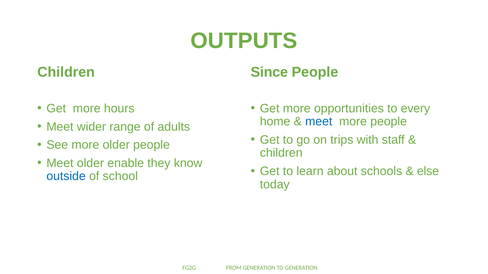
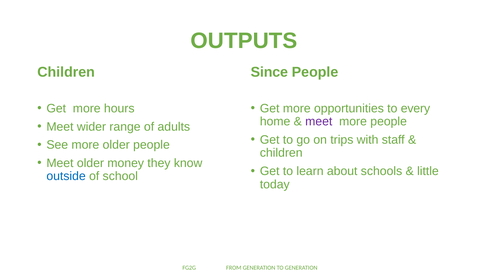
meet at (319, 122) colour: blue -> purple
enable: enable -> money
else: else -> little
